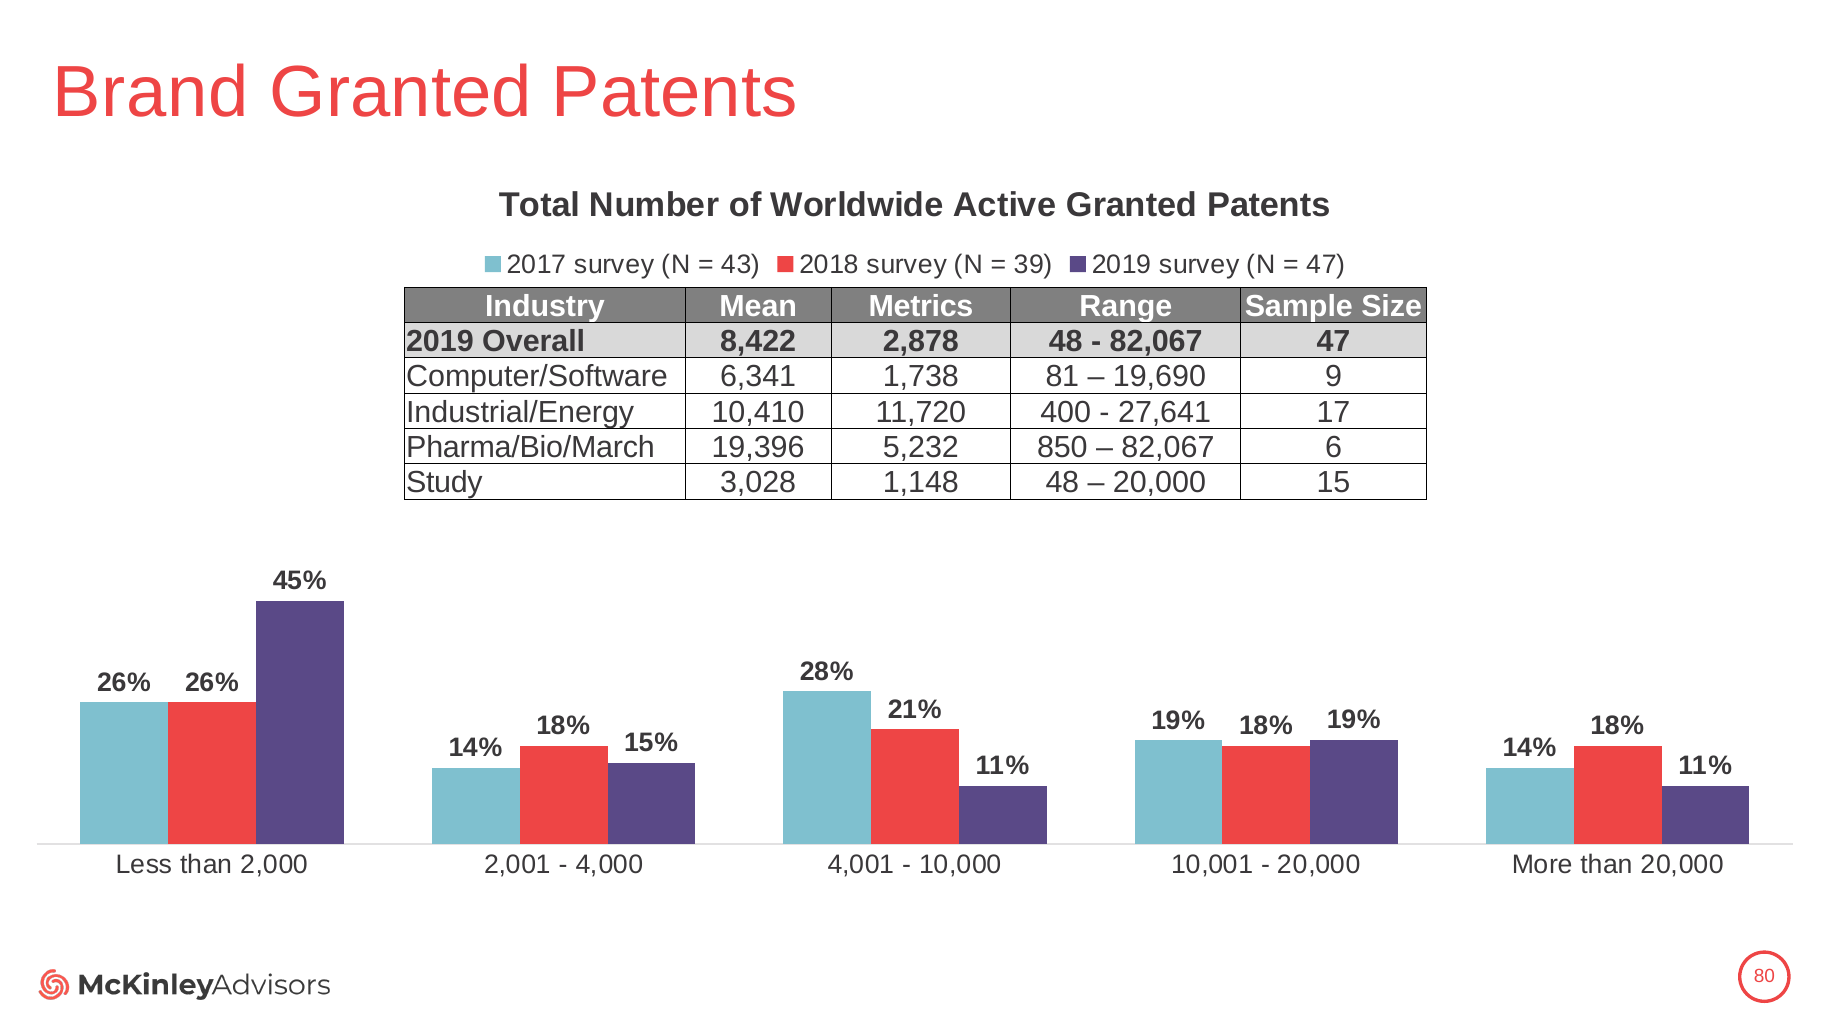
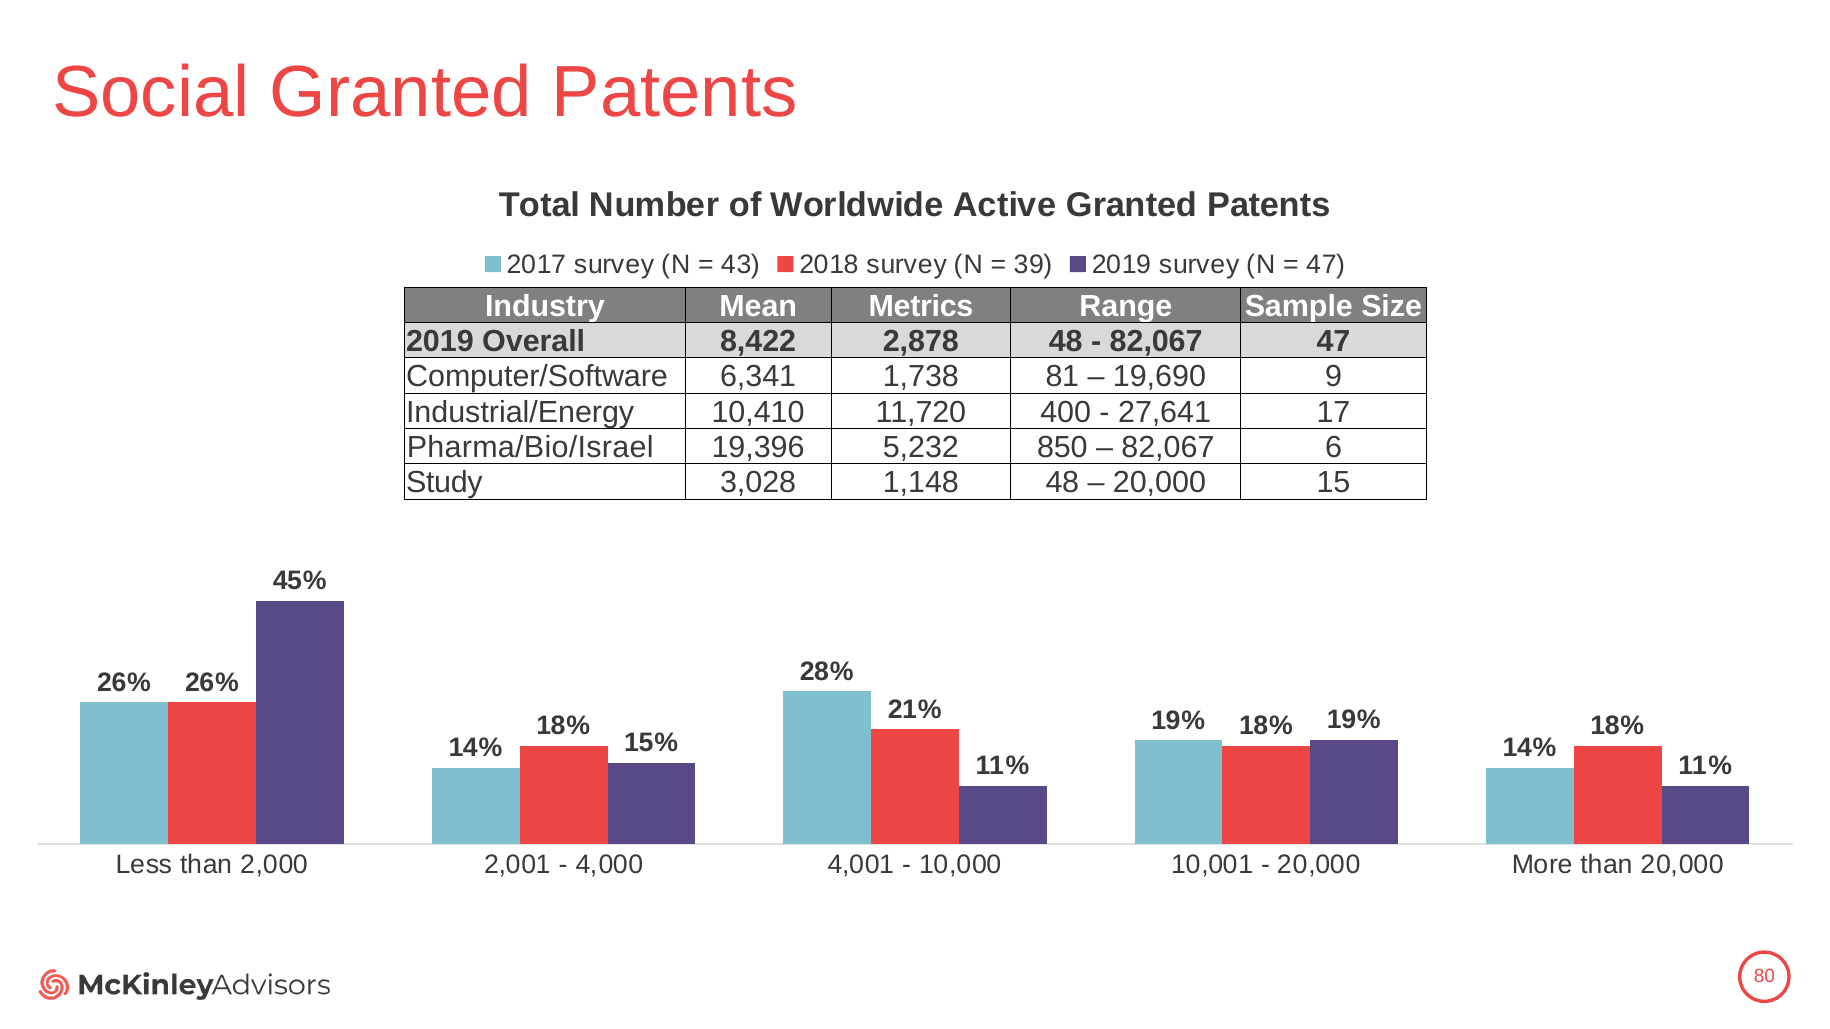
Brand: Brand -> Social
Pharma/Bio/March: Pharma/Bio/March -> Pharma/Bio/Israel
